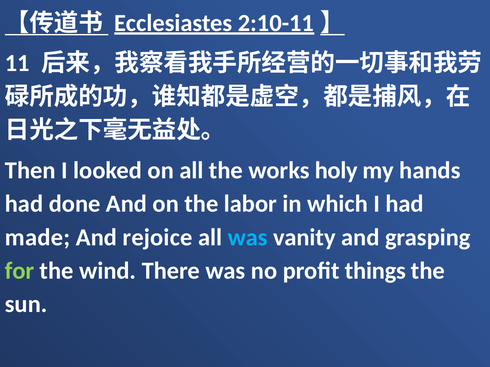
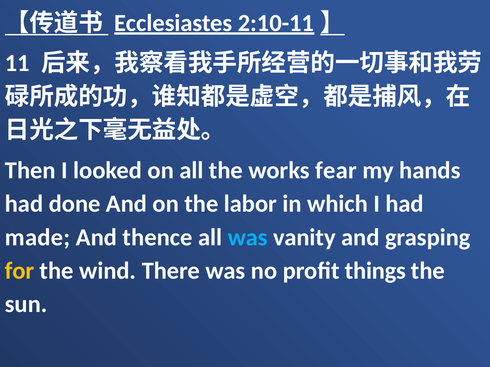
holy: holy -> fear
rejoice: rejoice -> thence
for colour: light green -> yellow
